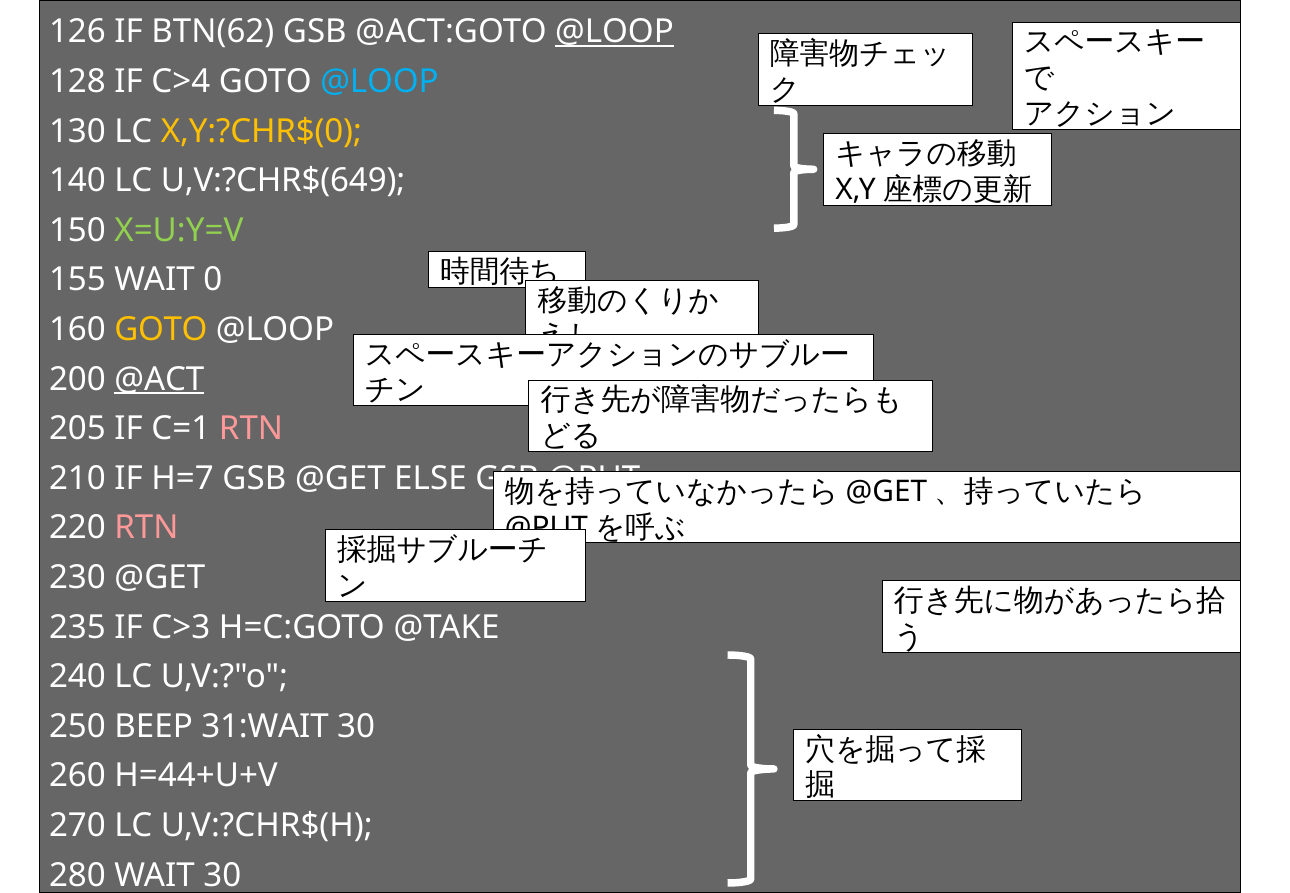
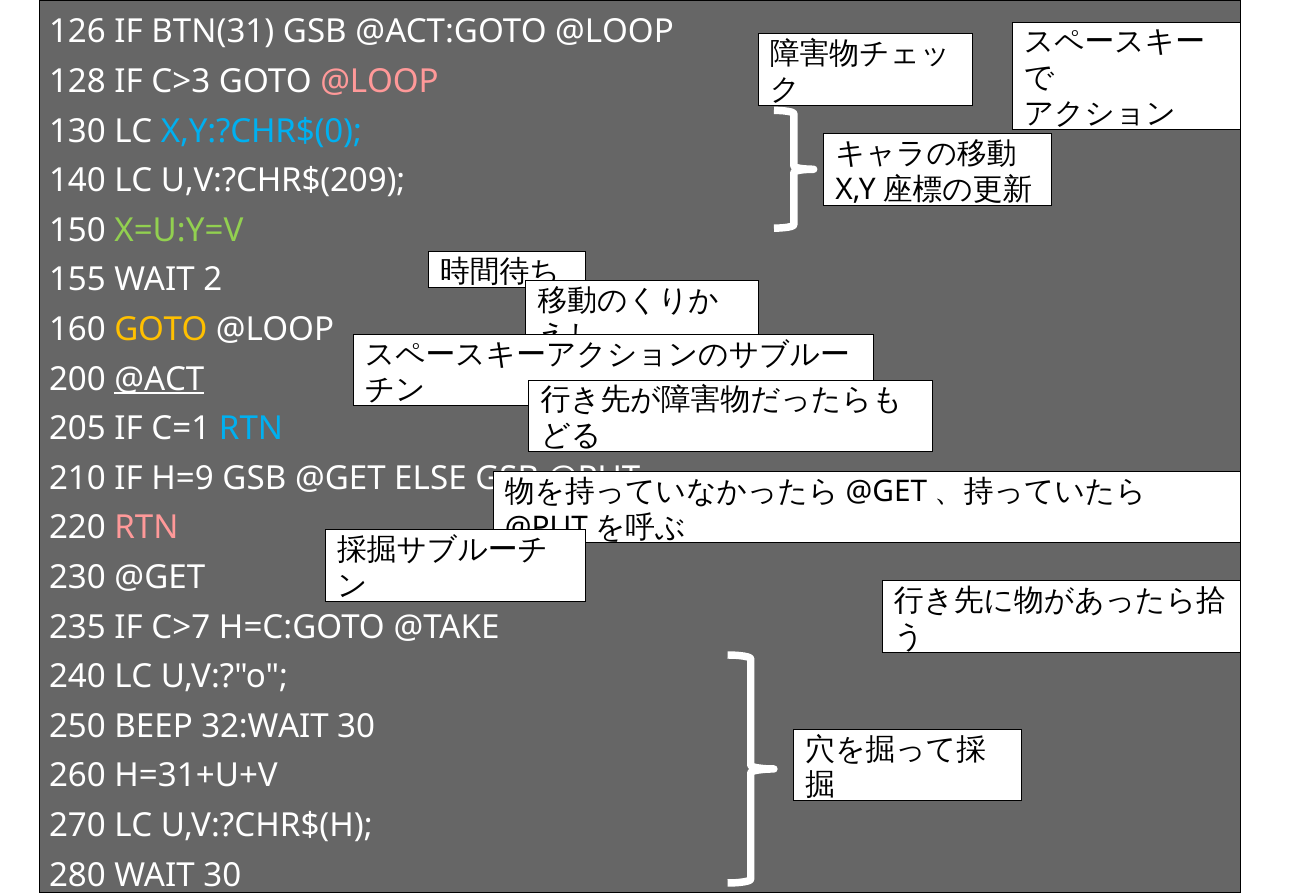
BTN(62: BTN(62 -> BTN(31
@LOOP at (614, 32) underline: present -> none
C>4: C>4 -> C>3
@LOOP at (380, 82) colour: light blue -> pink
X,Y:?CHR$(0 colour: yellow -> light blue
U,V:?CHR$(649: U,V:?CHR$(649 -> U,V:?CHR$(209
0: 0 -> 2
RTN at (251, 429) colour: pink -> light blue
H=7: H=7 -> H=9
C>3: C>3 -> C>7
31:WAIT: 31:WAIT -> 32:WAIT
H=44+U+V: H=44+U+V -> H=31+U+V
